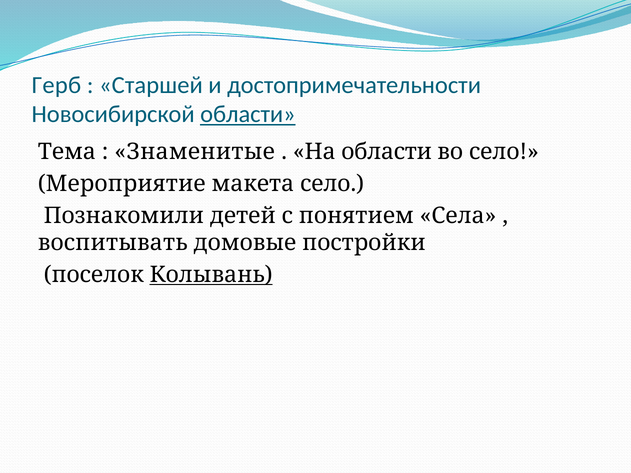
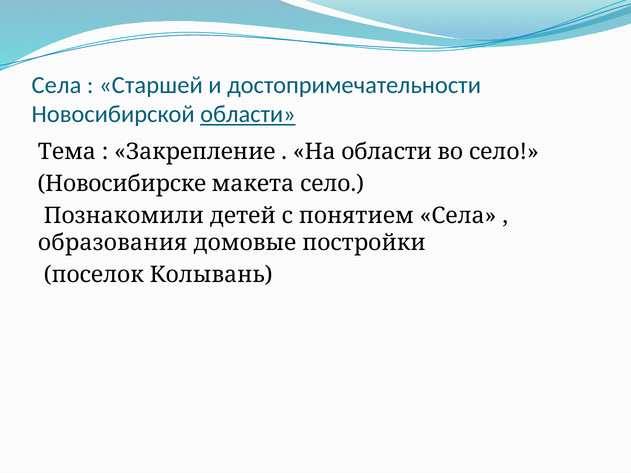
Герб at (56, 85): Герб -> Села
Знаменитые: Знаменитые -> Закрепление
Мероприятие: Мероприятие -> Новосибирске
воспитывать: воспитывать -> образования
Колывань underline: present -> none
